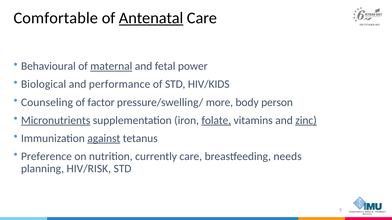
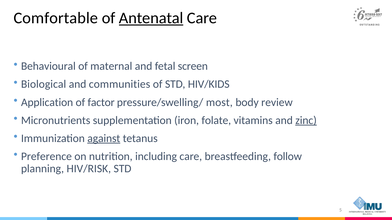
maternal underline: present -> none
power: power -> screen
performance: performance -> communities
Counseling: Counseling -> Application
more: more -> most
person: person -> review
Micronutrients underline: present -> none
folate underline: present -> none
currently: currently -> including
needs: needs -> follow
